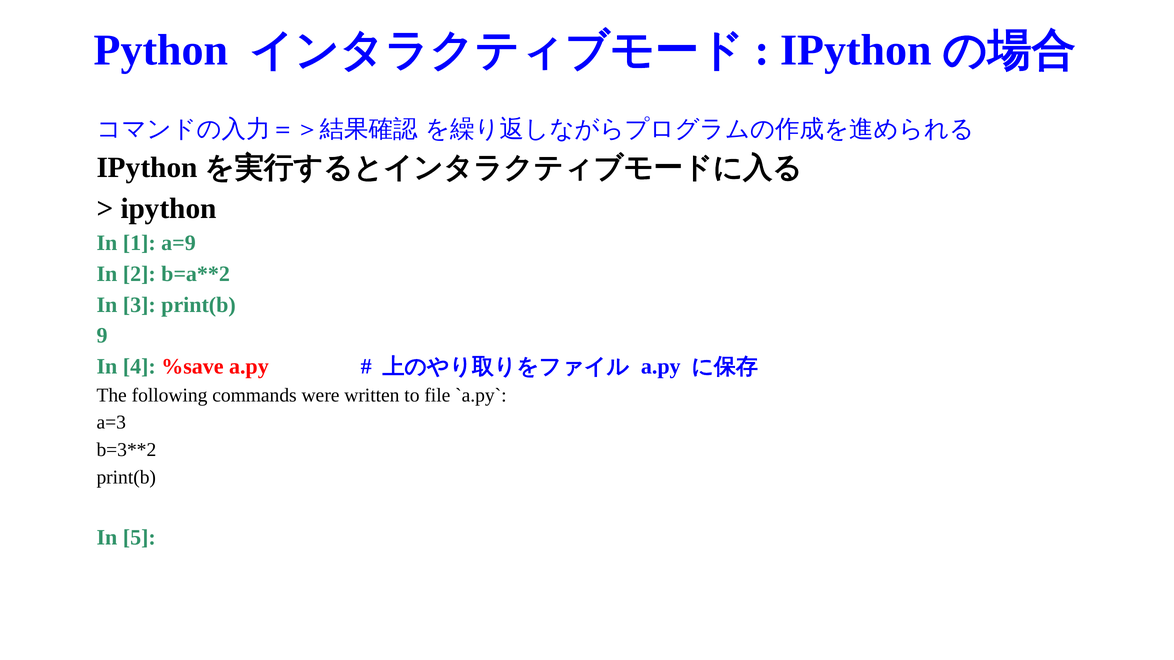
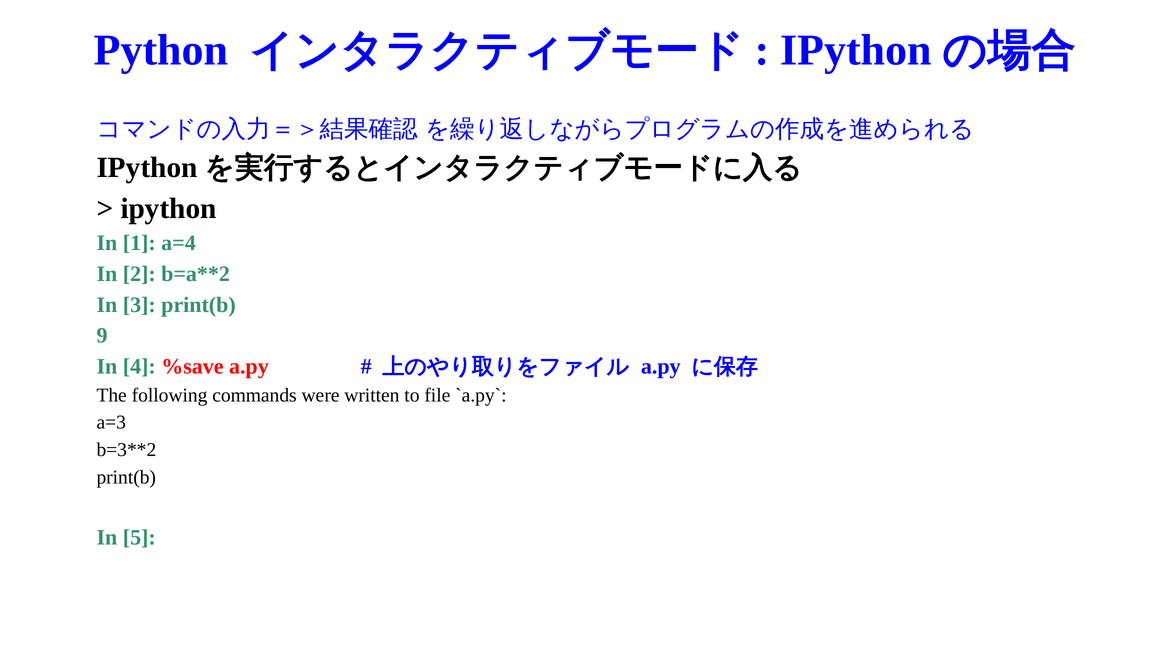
a=9: a=9 -> a=4
